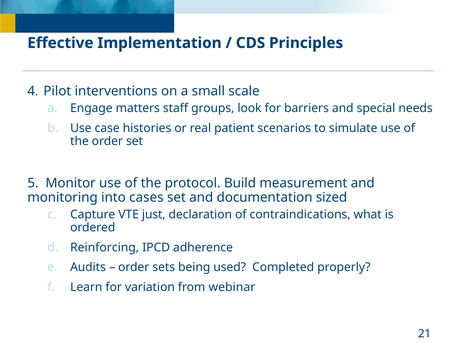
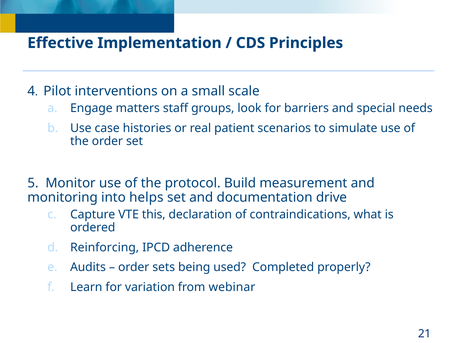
cases: cases -> helps
sized: sized -> drive
just: just -> this
